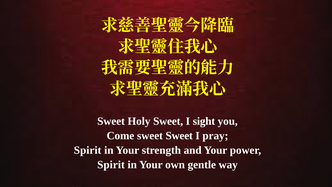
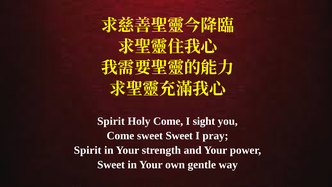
Sweet at (111, 121): Sweet -> Spirit
Holy Sweet: Sweet -> Come
Spirit at (111, 165): Spirit -> Sweet
